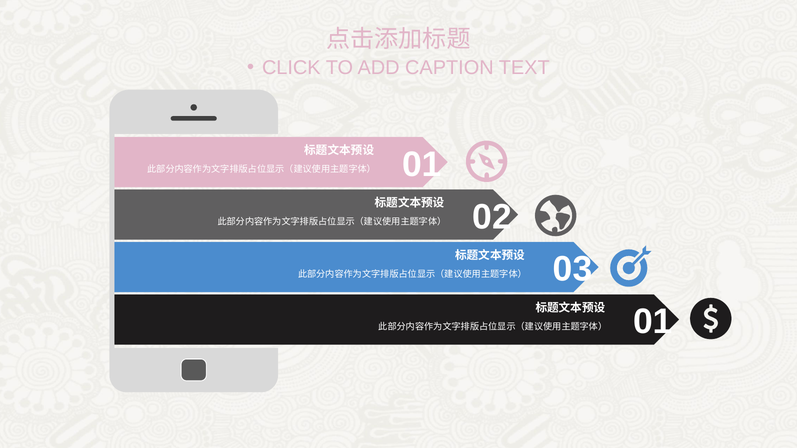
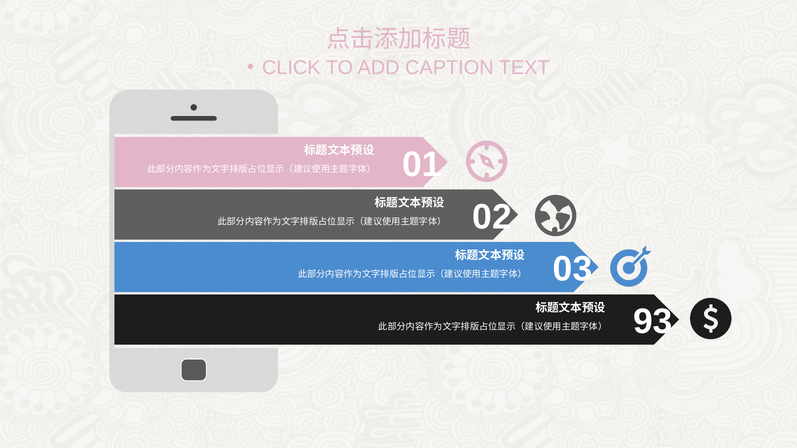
01 at (653, 322): 01 -> 93
